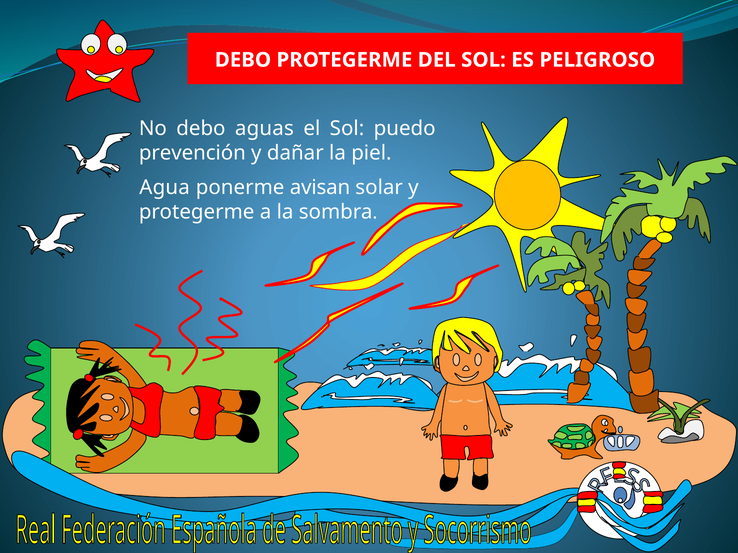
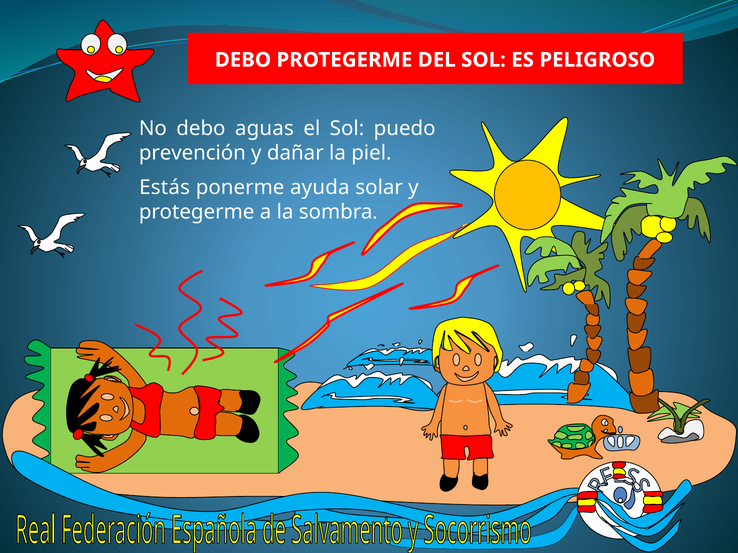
Agua: Agua -> Estás
avisan: avisan -> ayuda
